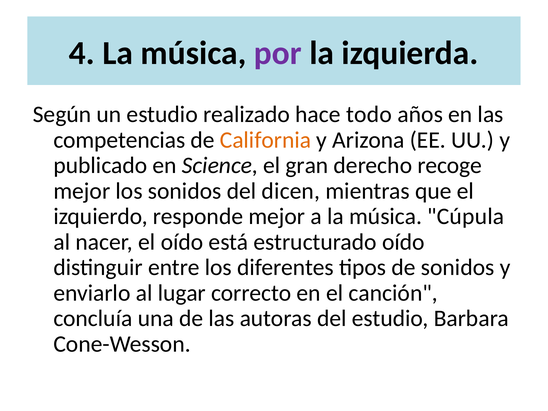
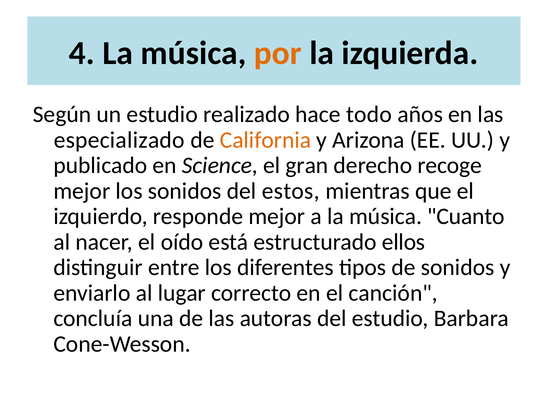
por colour: purple -> orange
competencias: competencias -> especializado
dicen: dicen -> estos
Cúpula: Cúpula -> Cuanto
estructurado oído: oído -> ellos
